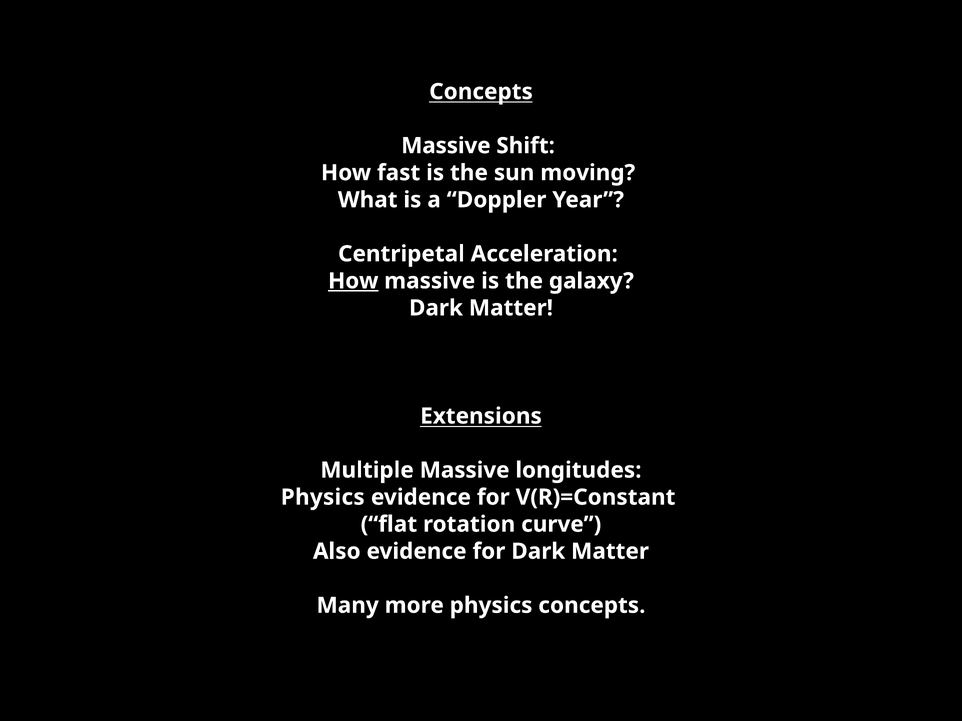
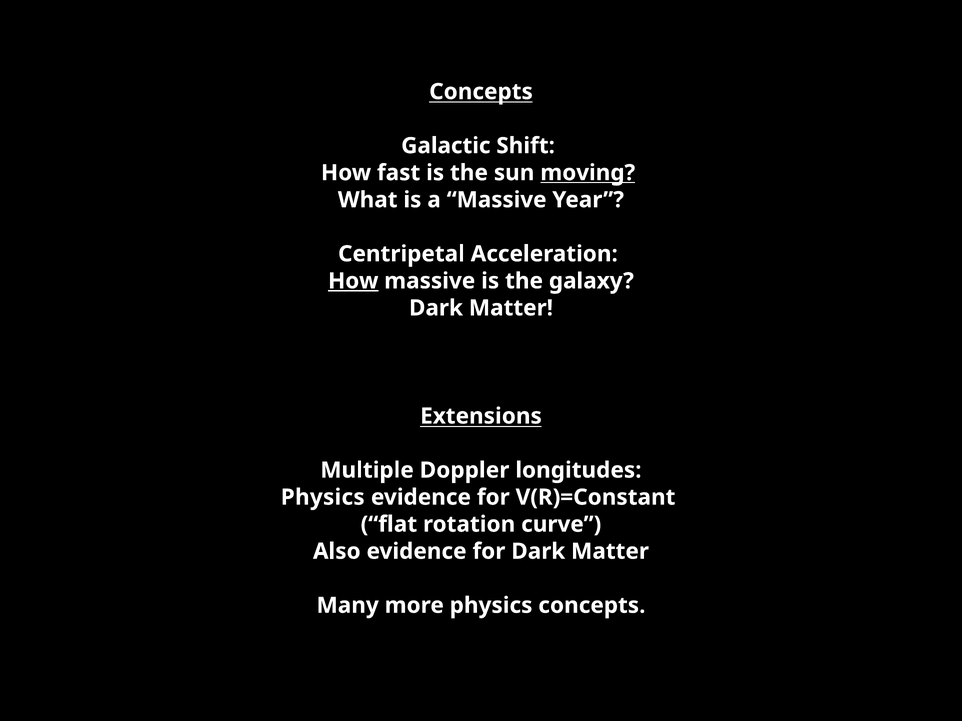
Massive at (446, 146): Massive -> Galactic
moving underline: none -> present
a Doppler: Doppler -> Massive
Multiple Massive: Massive -> Doppler
